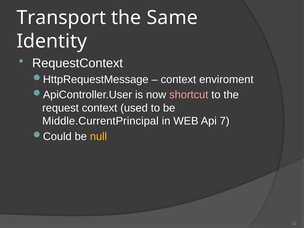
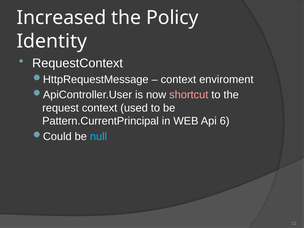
Transport: Transport -> Increased
Same: Same -> Policy
Middle.CurrentPrincipal: Middle.CurrentPrincipal -> Pattern.CurrentPrincipal
7: 7 -> 6
null colour: yellow -> light blue
